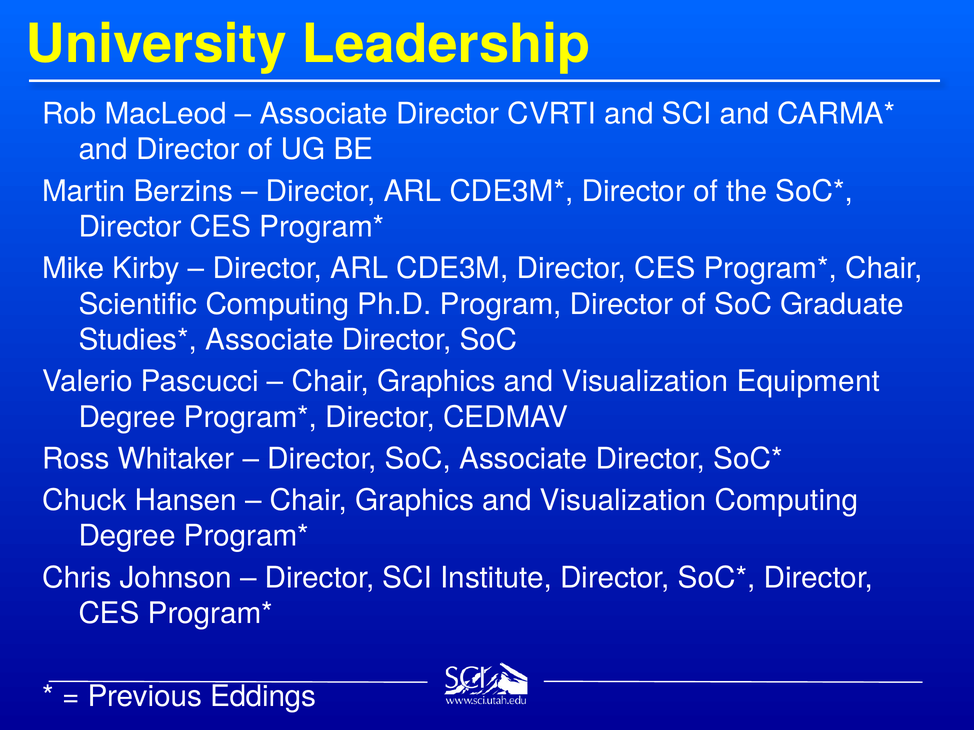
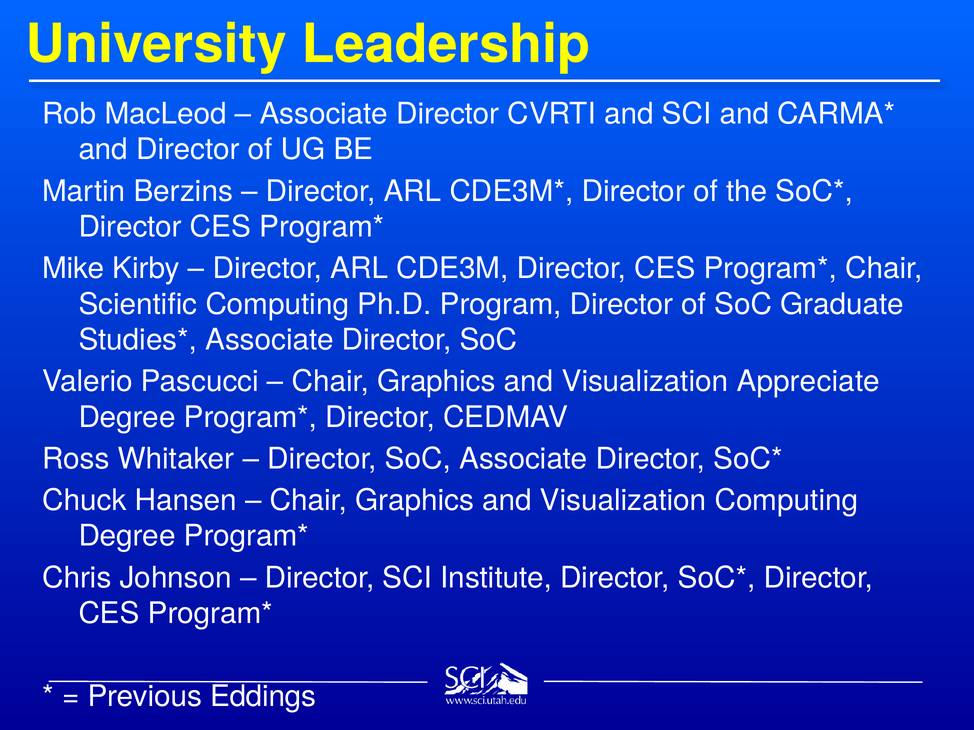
Equipment: Equipment -> Appreciate
